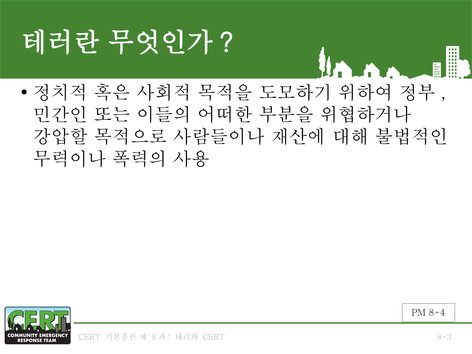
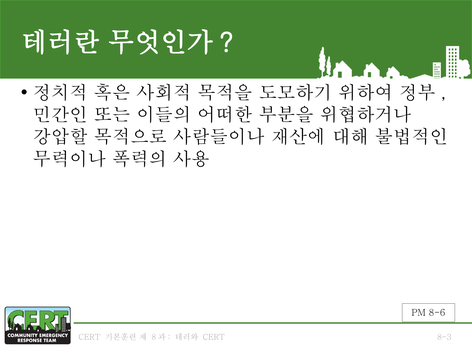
8-4: 8-4 -> 8-6
